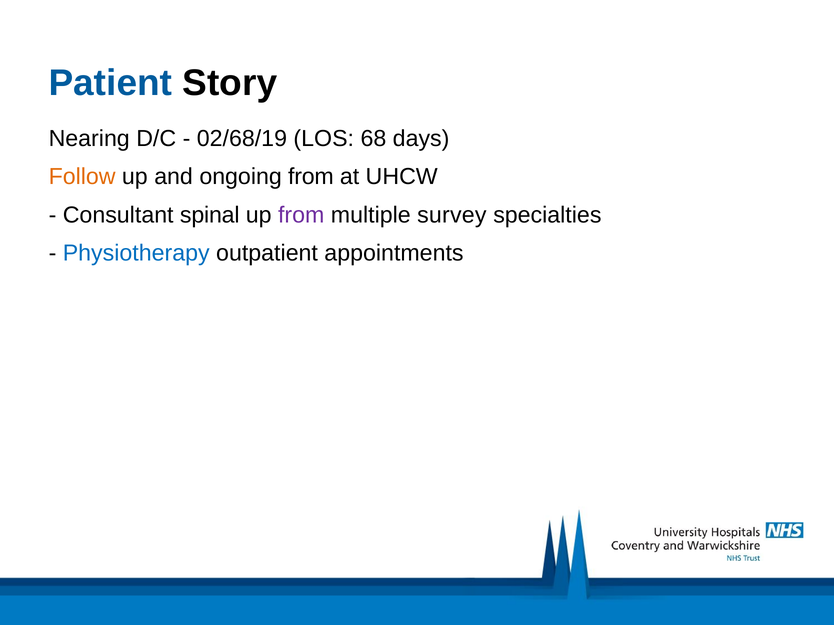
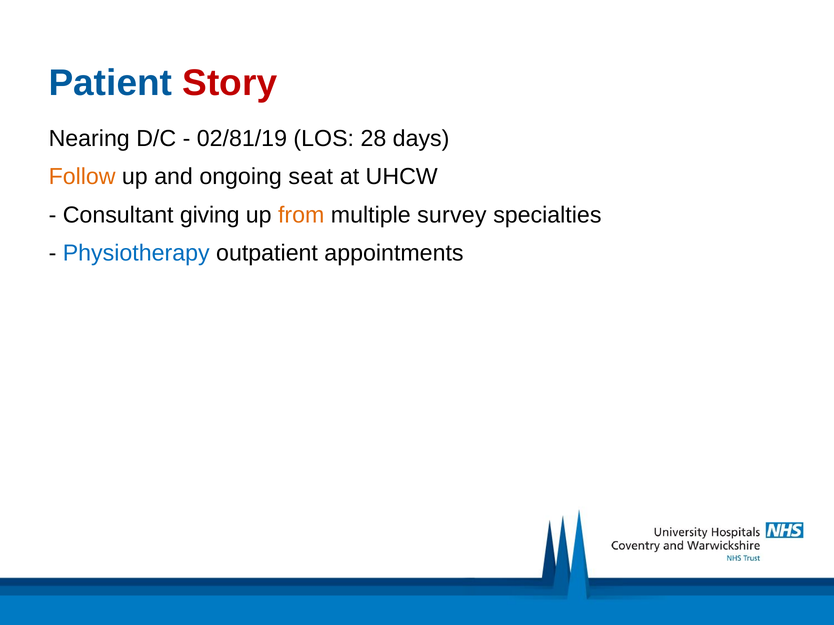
Story colour: black -> red
02/68/19: 02/68/19 -> 02/81/19
68: 68 -> 28
ongoing from: from -> seat
spinal: spinal -> giving
from at (301, 215) colour: purple -> orange
